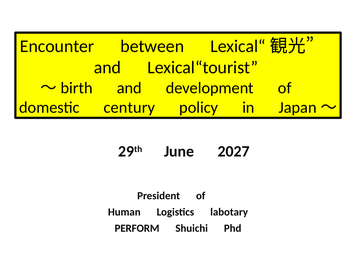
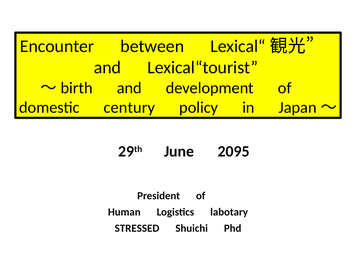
2027: 2027 -> 2095
PERFORM: PERFORM -> STRESSED
